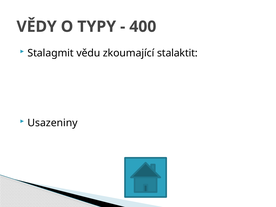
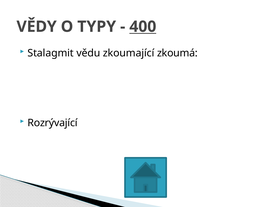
400 underline: none -> present
stalaktit: stalaktit -> zkoumá
Usazeniny: Usazeniny -> Rozrývající
